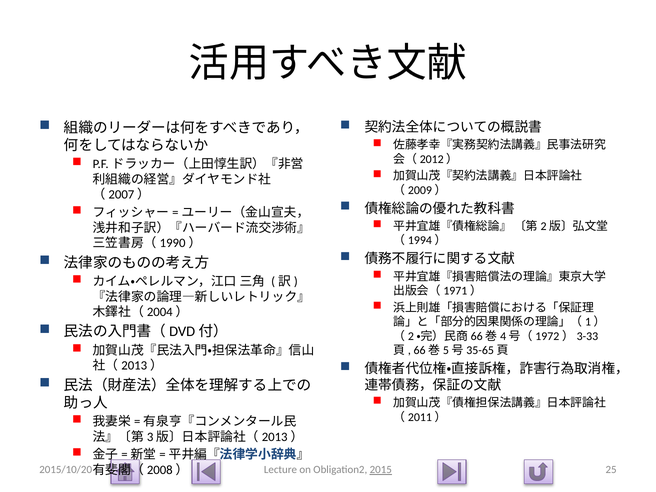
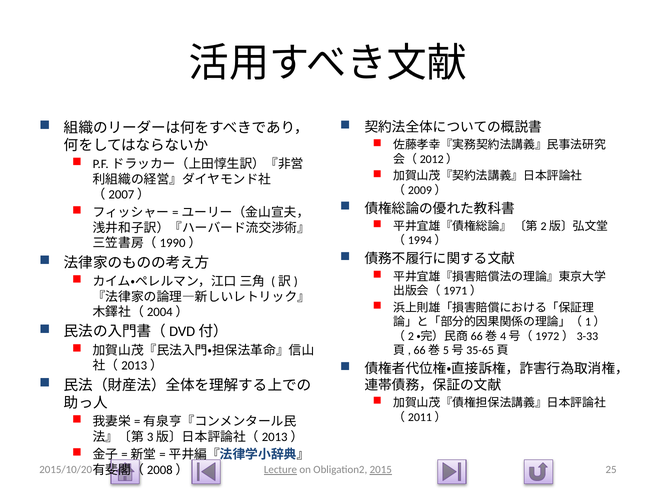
Lecture underline: none -> present
